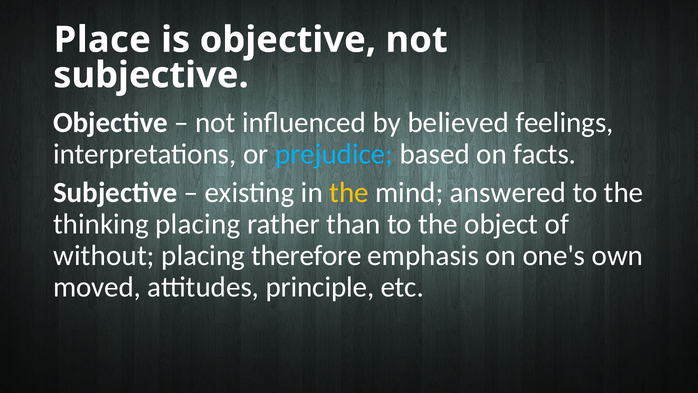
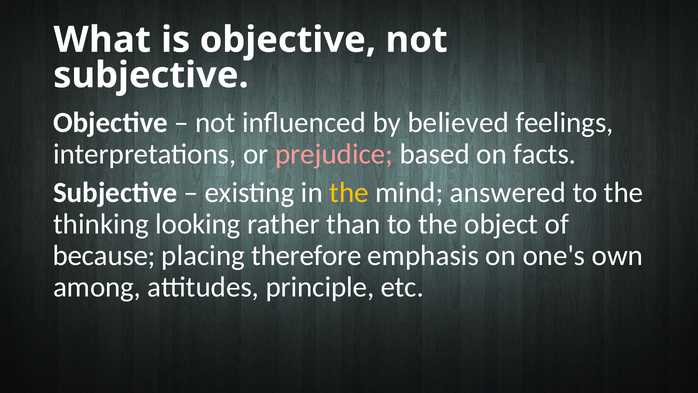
Place: Place -> What
prejudice colour: light blue -> pink
thinking placing: placing -> looking
without: without -> because
moved: moved -> among
